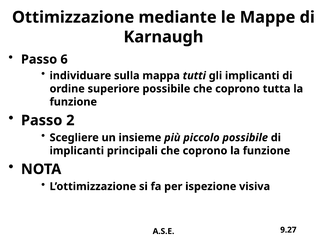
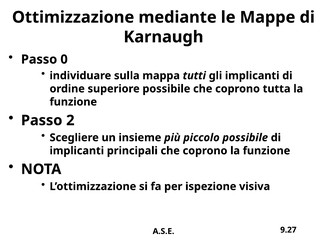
6: 6 -> 0
